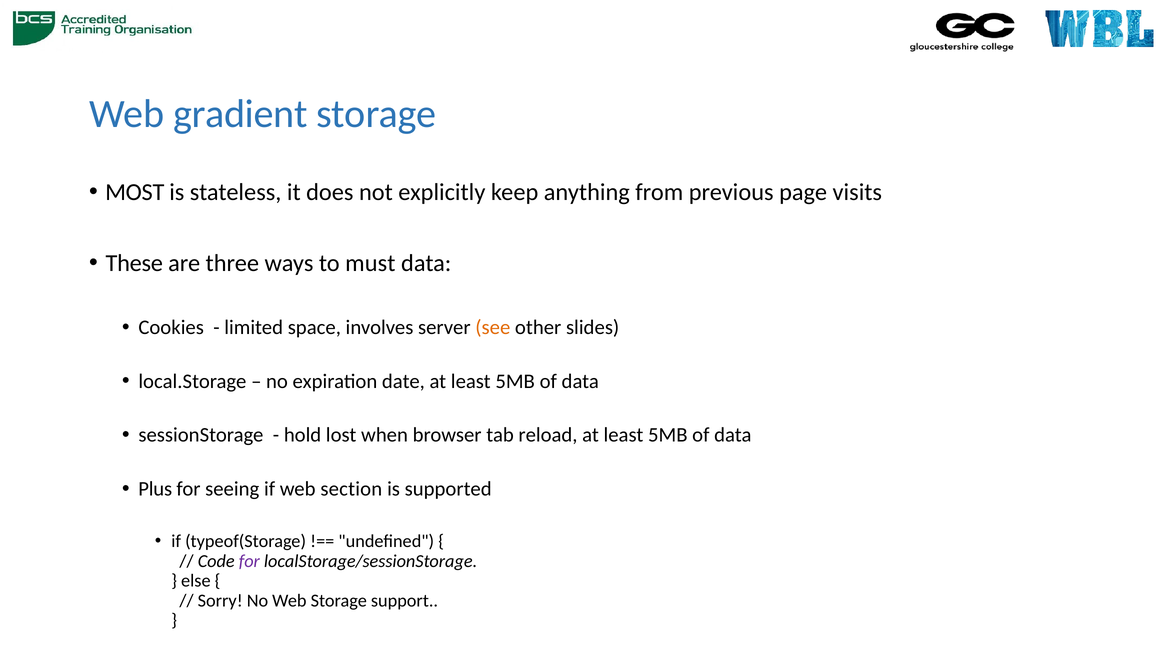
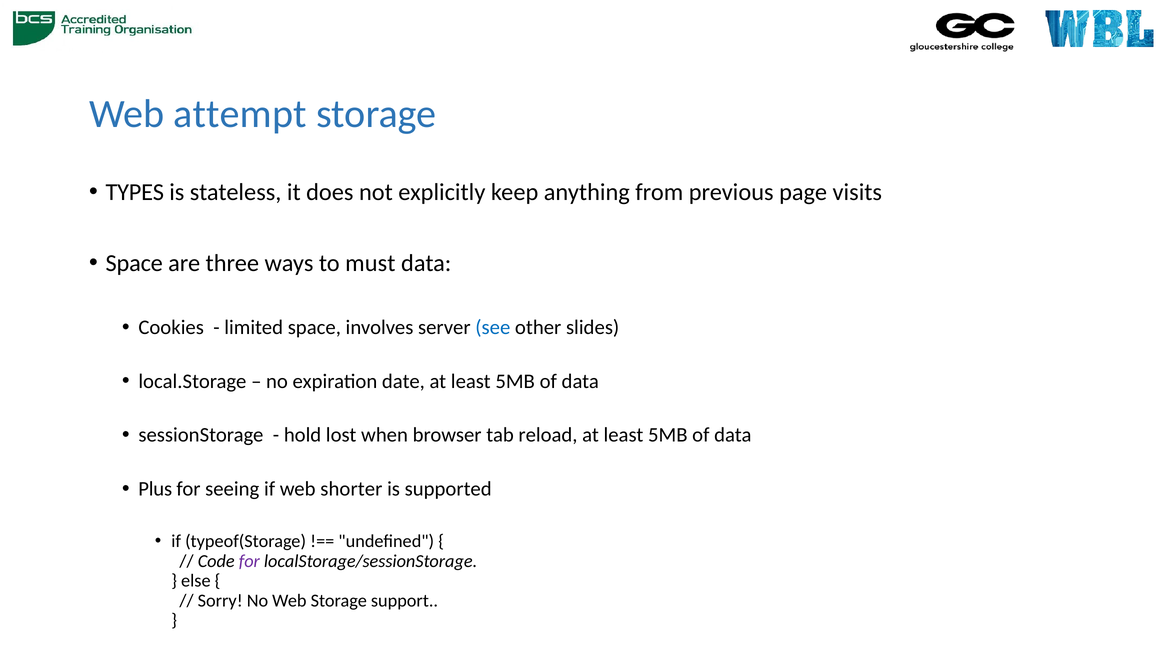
gradient: gradient -> attempt
MOST: MOST -> TYPES
These at (134, 263): These -> Space
see colour: orange -> blue
section: section -> shorter
